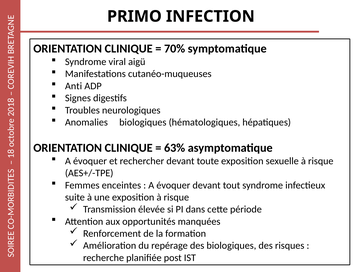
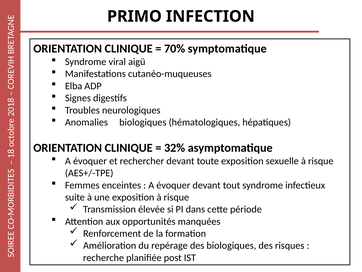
Anti: Anti -> Elba
63%: 63% -> 32%
